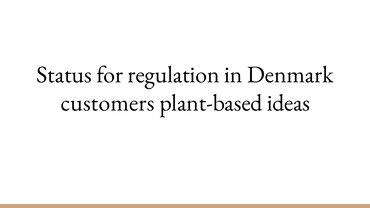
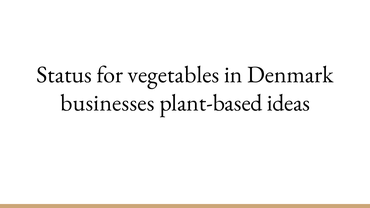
regulation: regulation -> vegetables
customers: customers -> businesses
